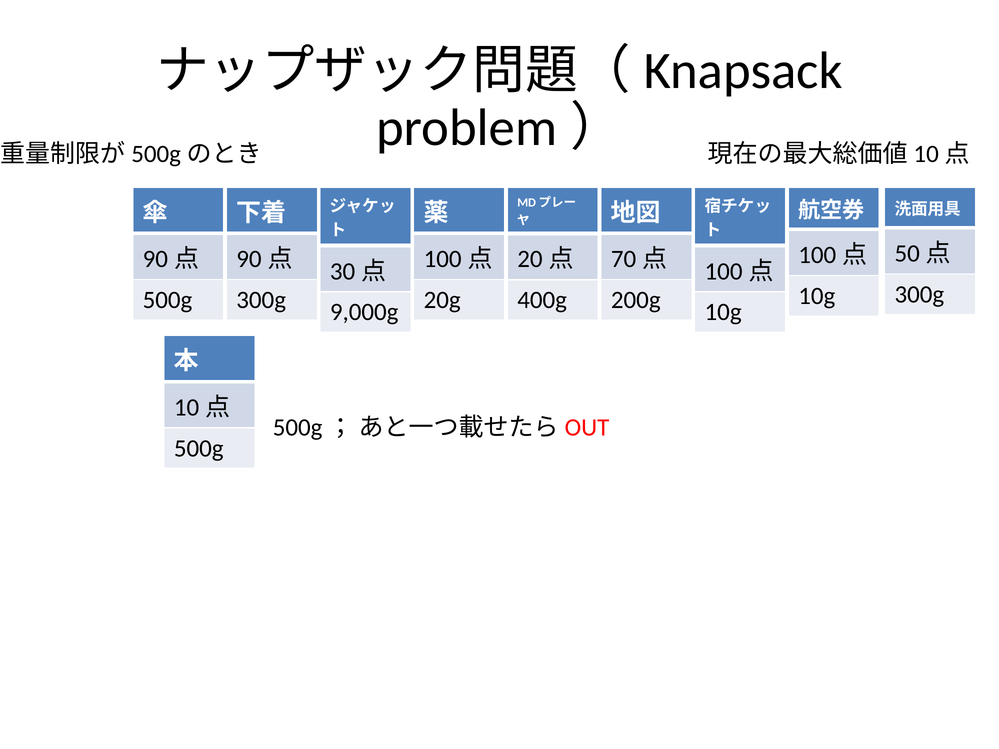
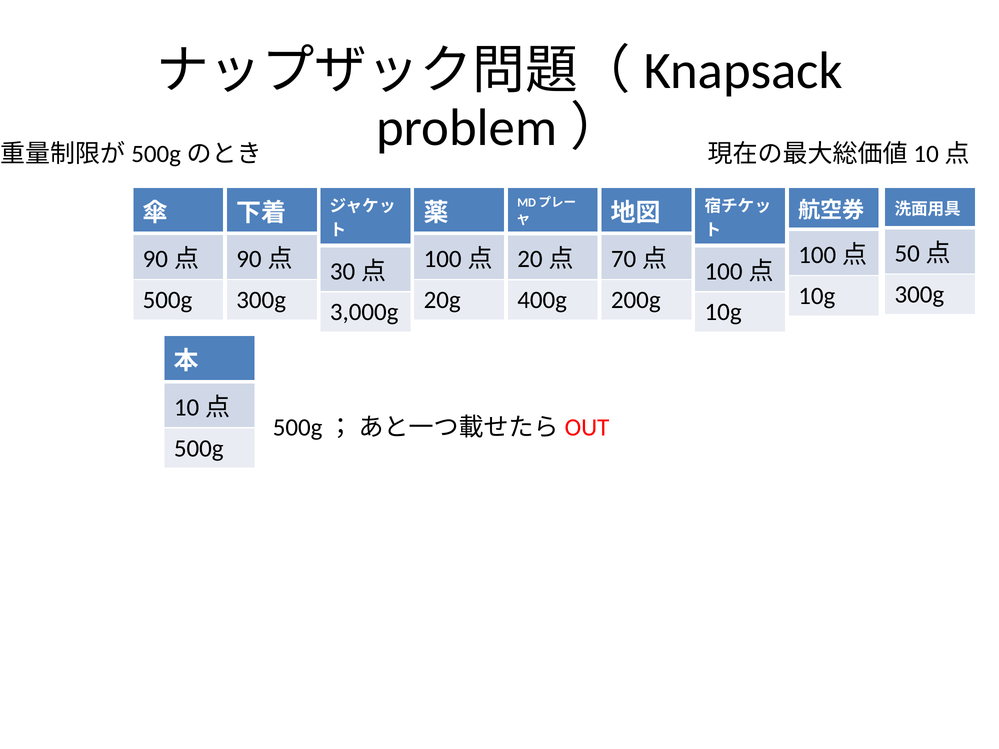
9,000g: 9,000g -> 3,000g
